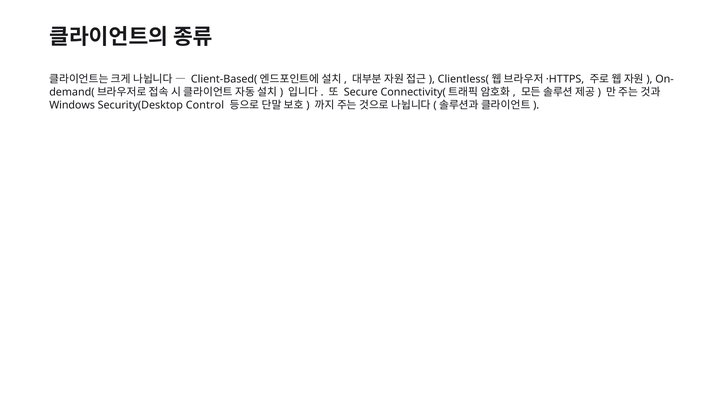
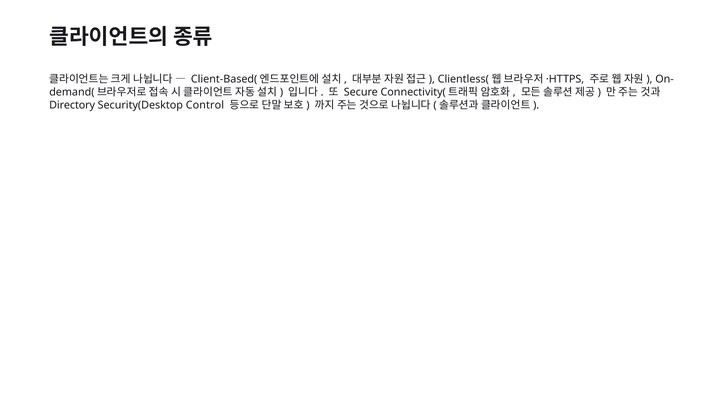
Windows: Windows -> Directory
